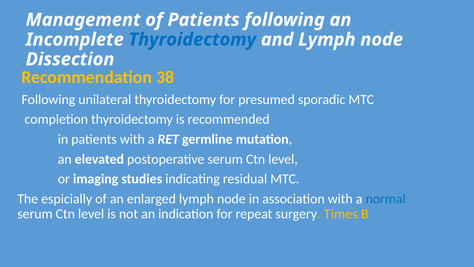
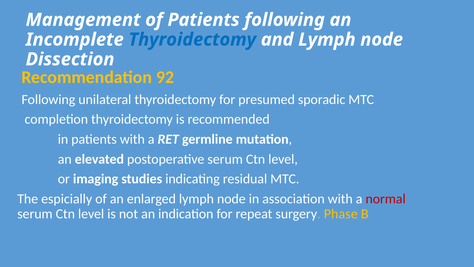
38: 38 -> 92
normal colour: blue -> red
Times: Times -> Phase
